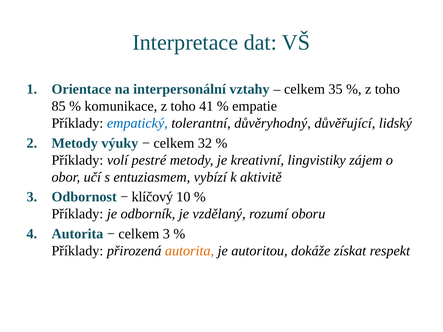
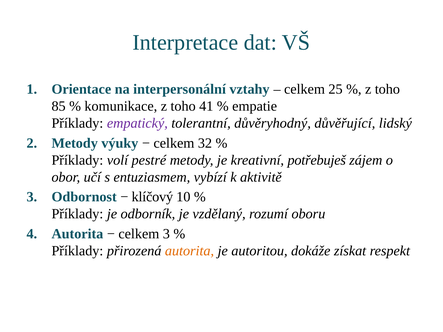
35: 35 -> 25
empatický colour: blue -> purple
lingvistiky: lingvistiky -> potřebuješ
